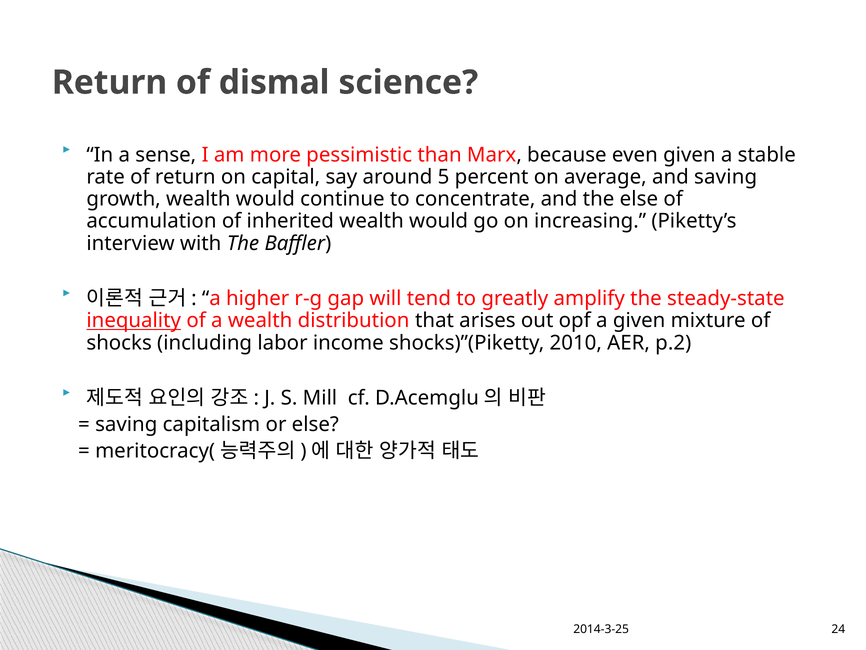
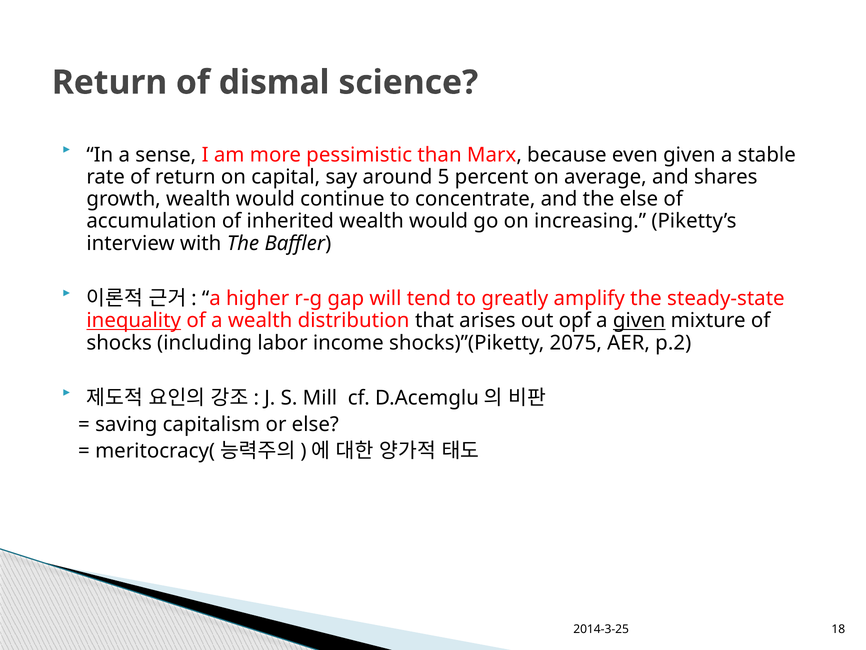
and saving: saving -> shares
given at (639, 320) underline: none -> present
2010: 2010 -> 2075
24: 24 -> 18
